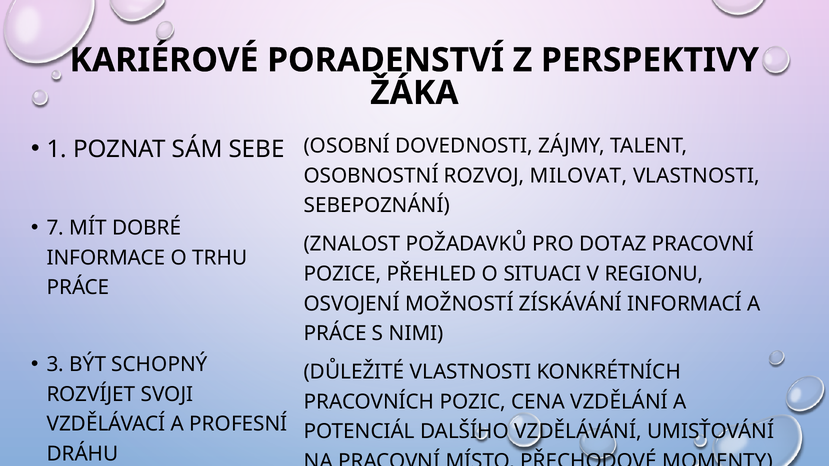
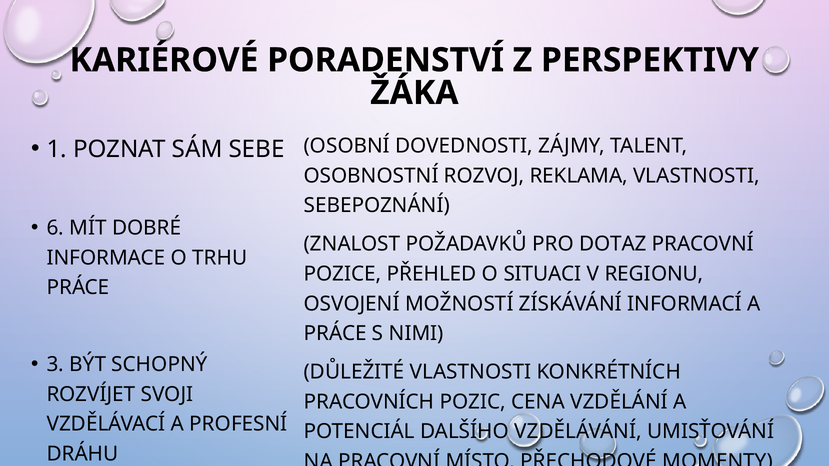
MILOVAT: MILOVAT -> REKLAMA
7: 7 -> 6
